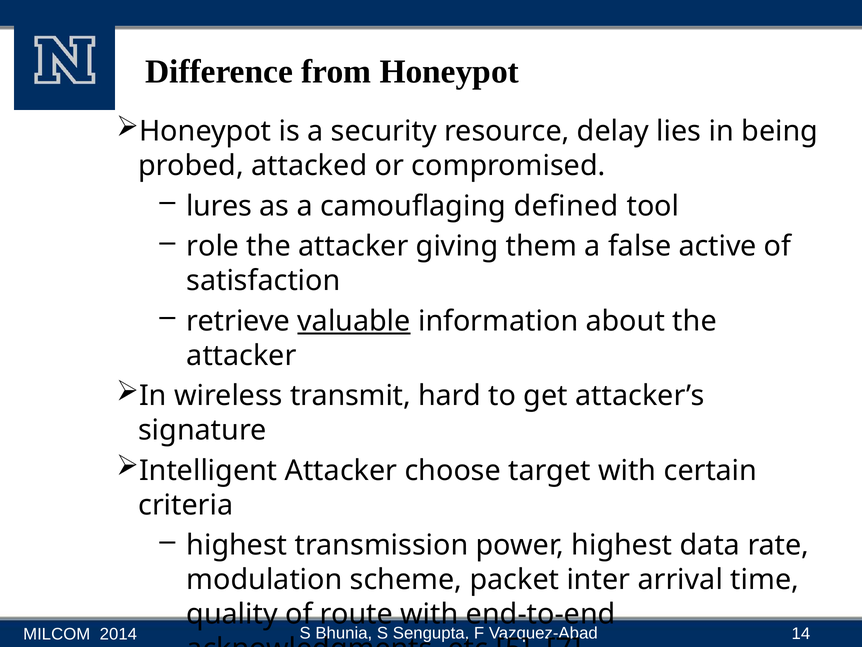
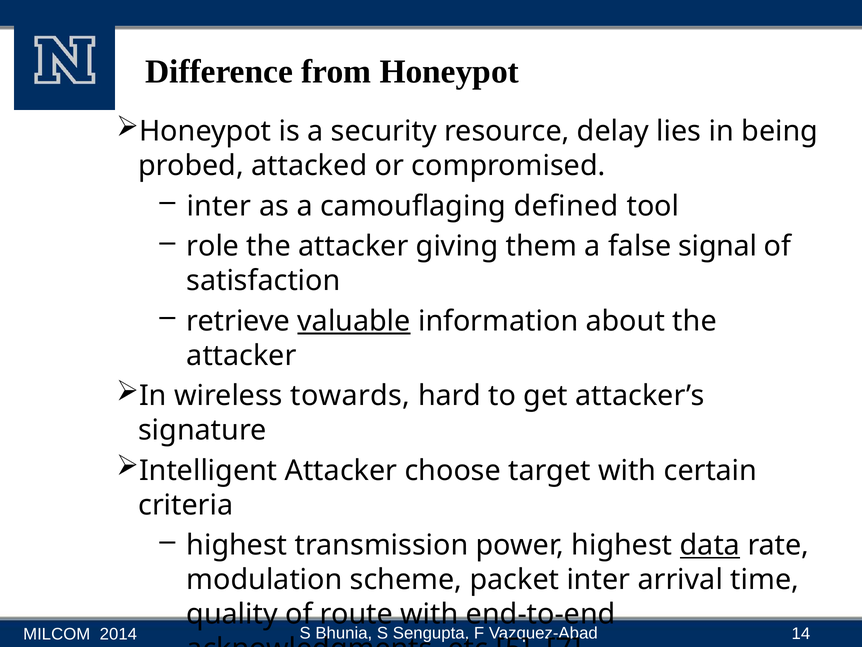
lures at (219, 206): lures -> inter
active: active -> signal
transmit: transmit -> towards
data underline: none -> present
